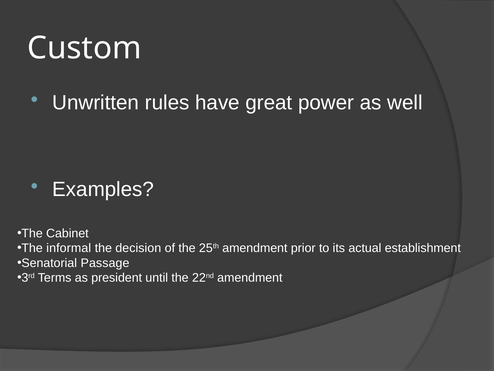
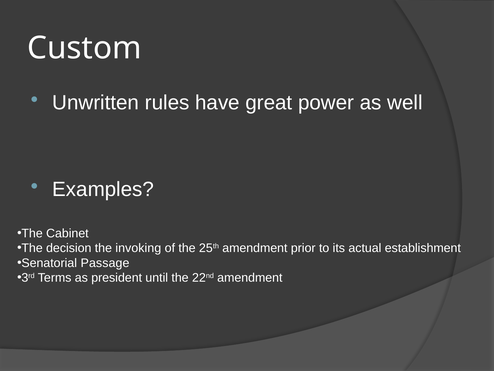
informal: informal -> decision
decision: decision -> invoking
